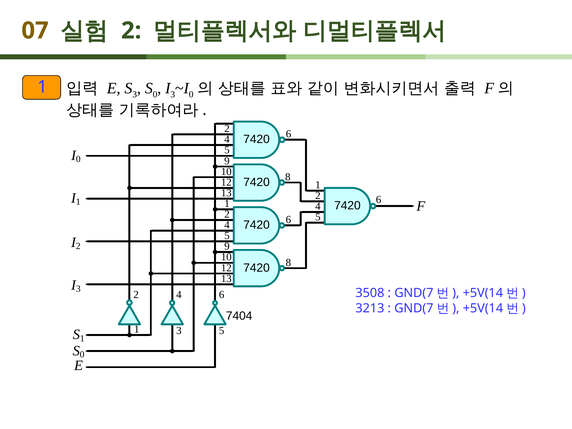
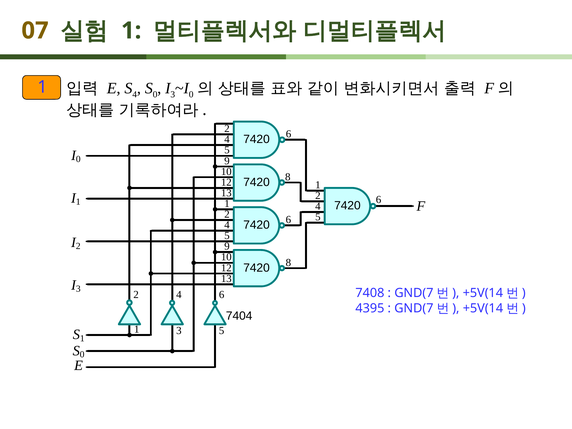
2 at (131, 31): 2 -> 1
3 at (135, 94): 3 -> 4
3508: 3508 -> 7408
3213: 3213 -> 4395
